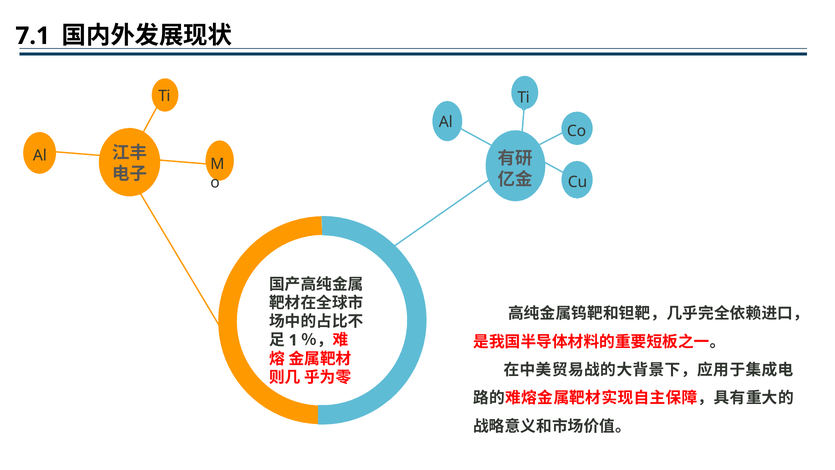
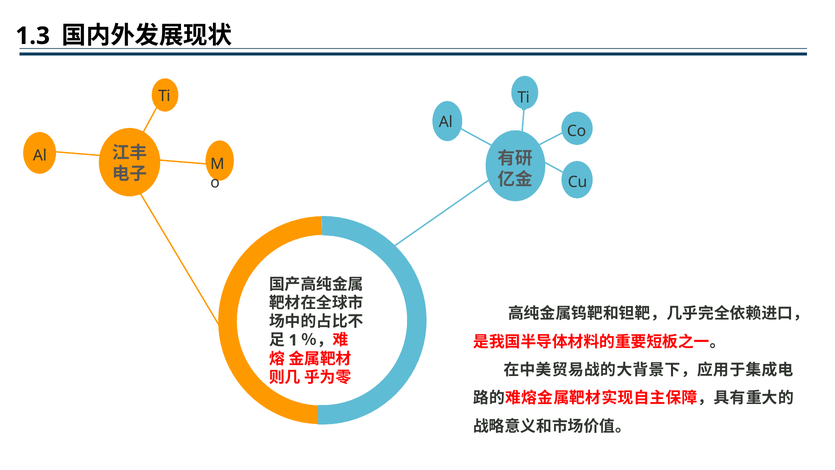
7.1: 7.1 -> 1.3
